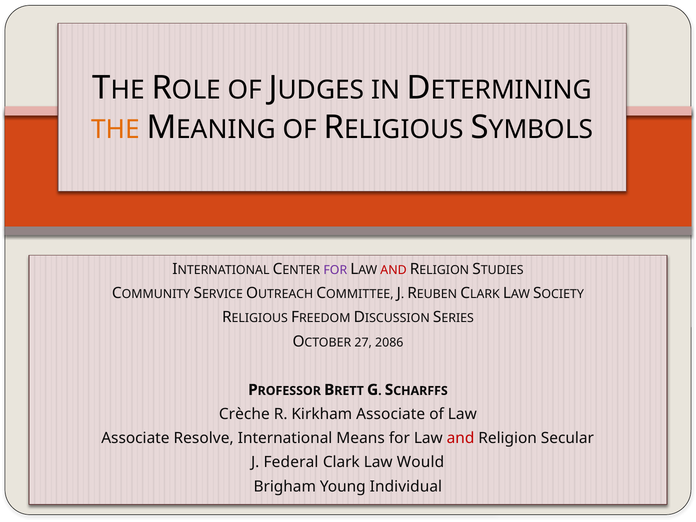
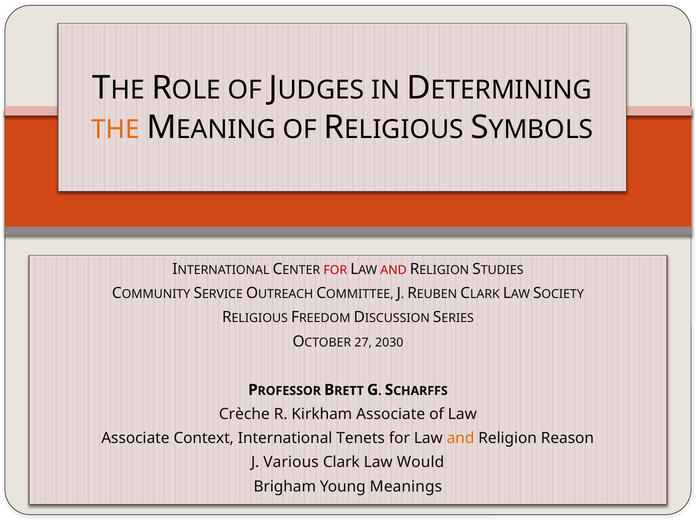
FOR at (335, 270) colour: purple -> red
2086: 2086 -> 2030
Resolve: Resolve -> Context
Means: Means -> Tenets
and at (461, 438) colour: red -> orange
Secular: Secular -> Reason
Federal: Federal -> Various
Individual: Individual -> Meanings
